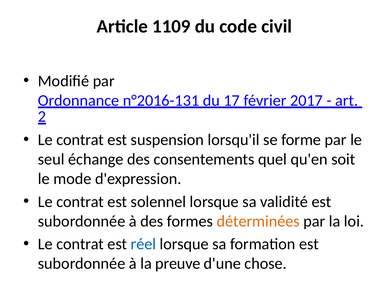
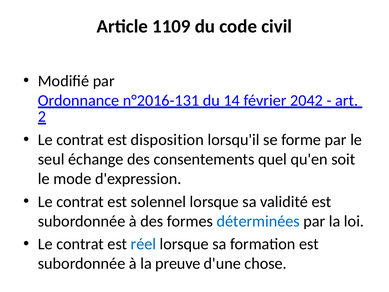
17: 17 -> 14
2017: 2017 -> 2042
suspension: suspension -> disposition
déterminées colour: orange -> blue
